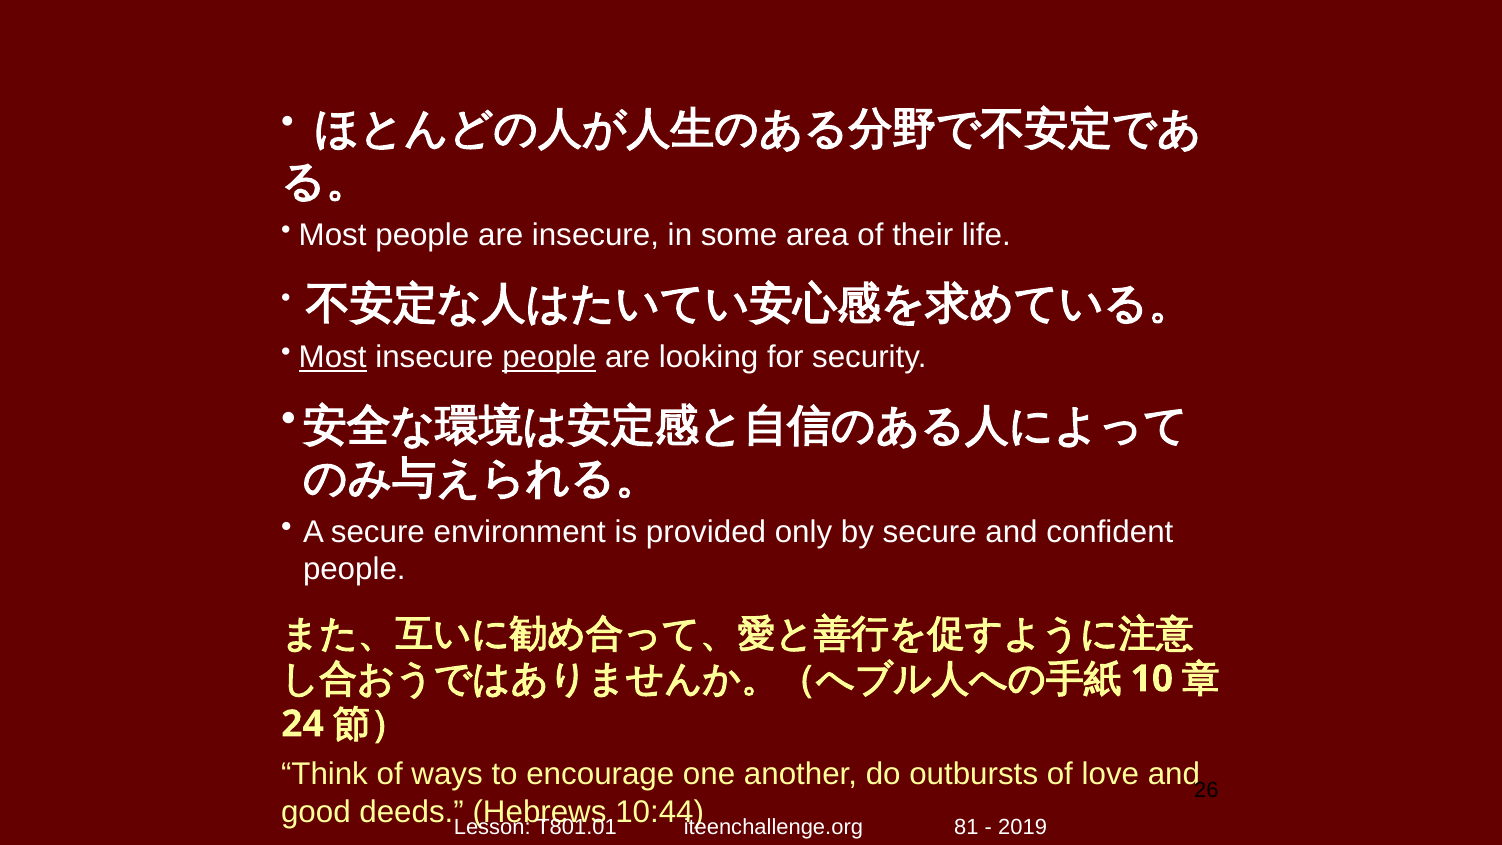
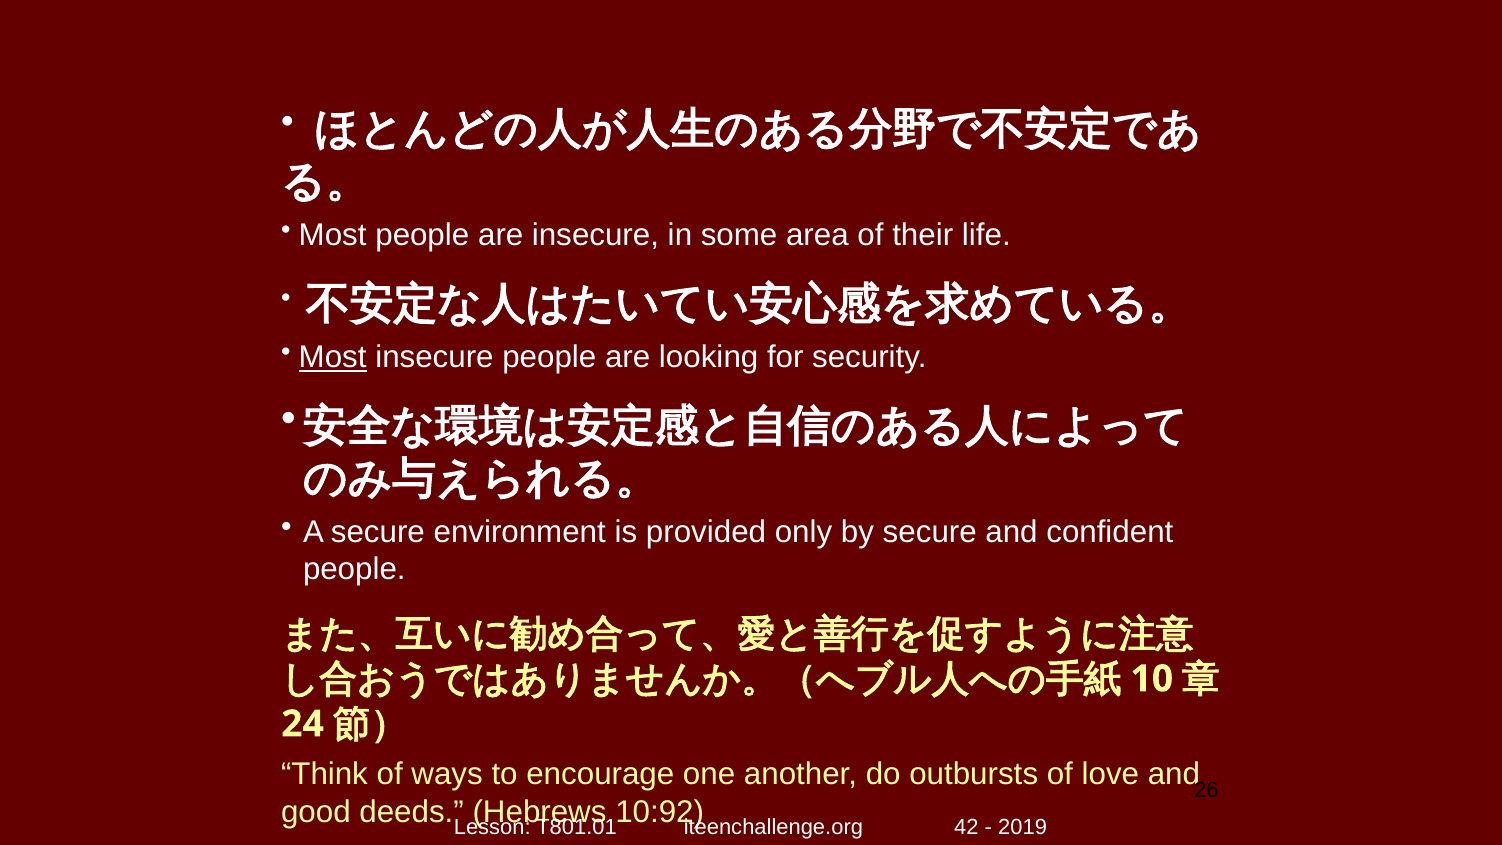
people at (549, 357) underline: present -> none
10:44: 10:44 -> 10:92
81: 81 -> 42
